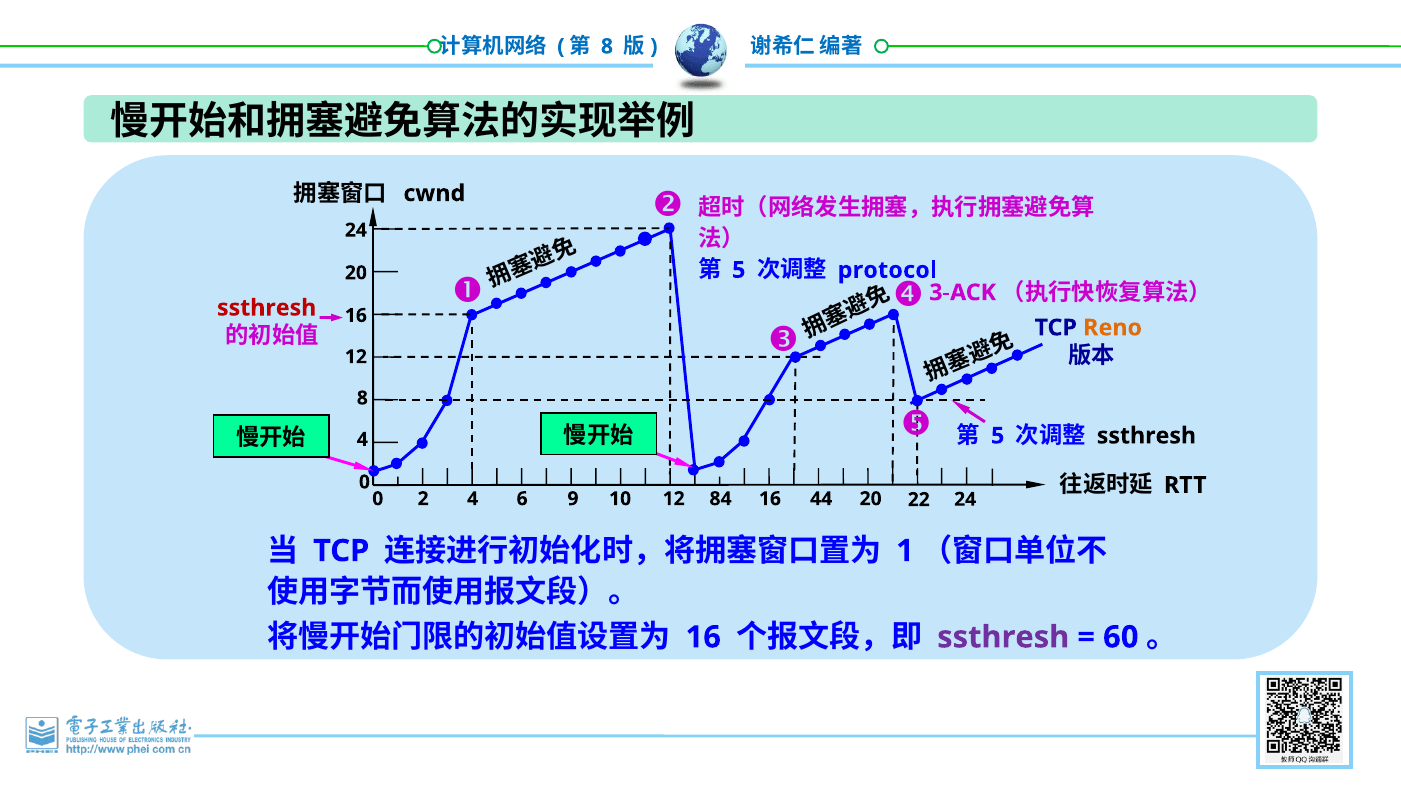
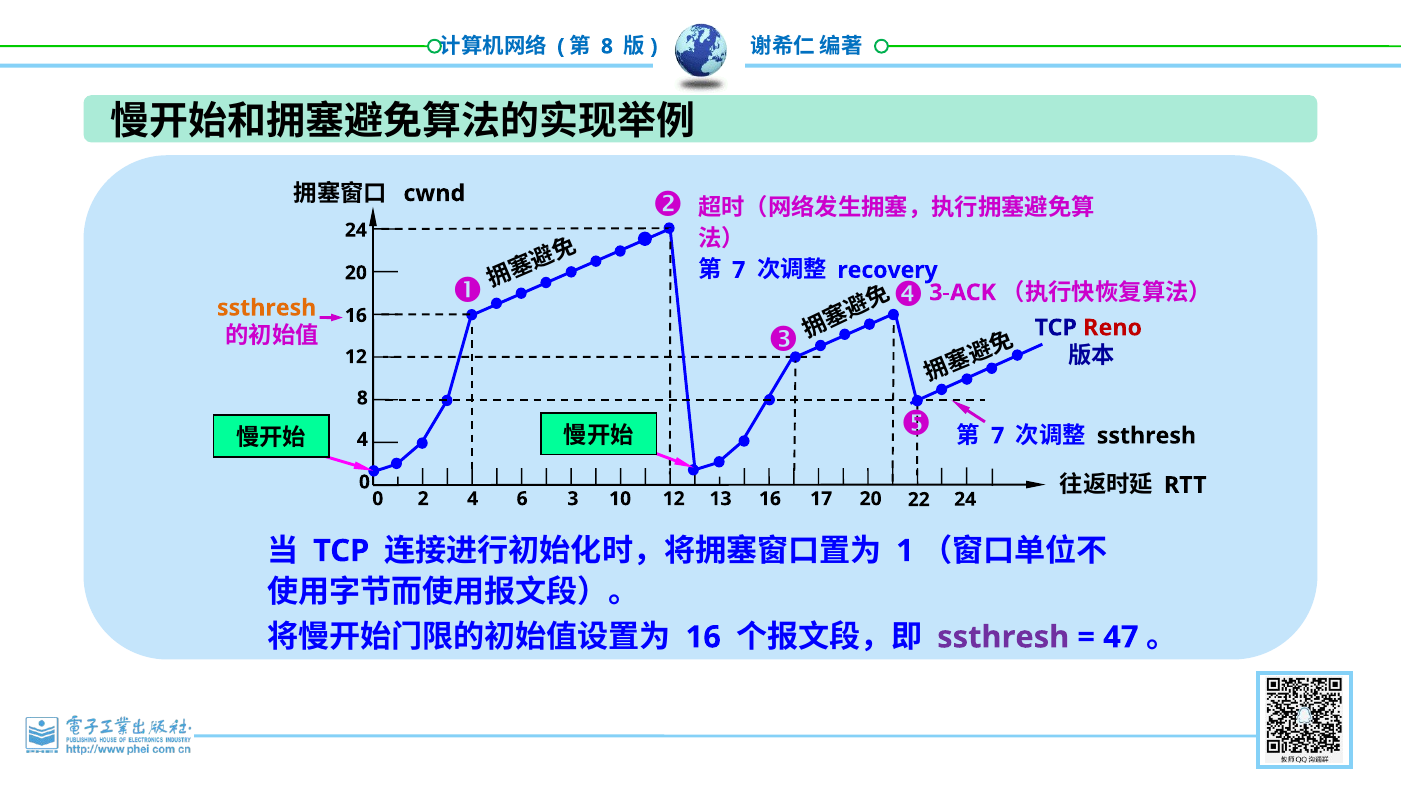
5 at (739, 270): 5 -> 7
protocol: protocol -> recovery
ssthresh at (267, 308) colour: red -> orange
Reno colour: orange -> red
5 at (998, 436): 5 -> 7
9: 9 -> 3
84: 84 -> 13
44: 44 -> 17
60: 60 -> 47
